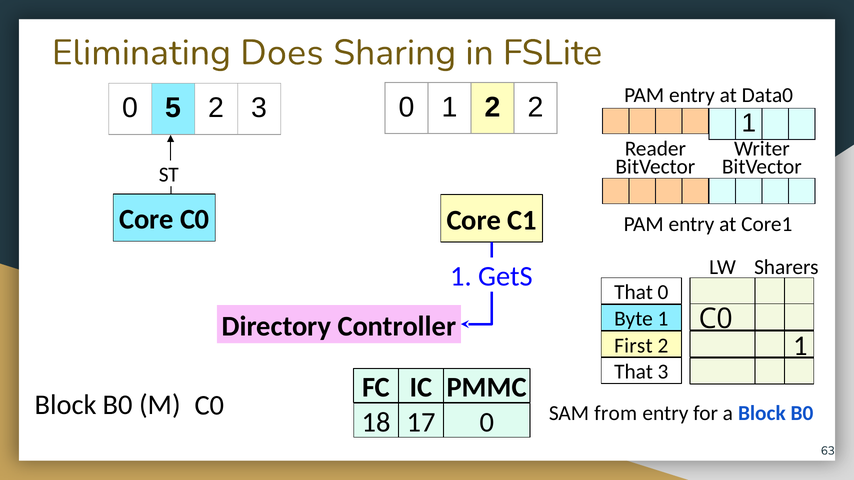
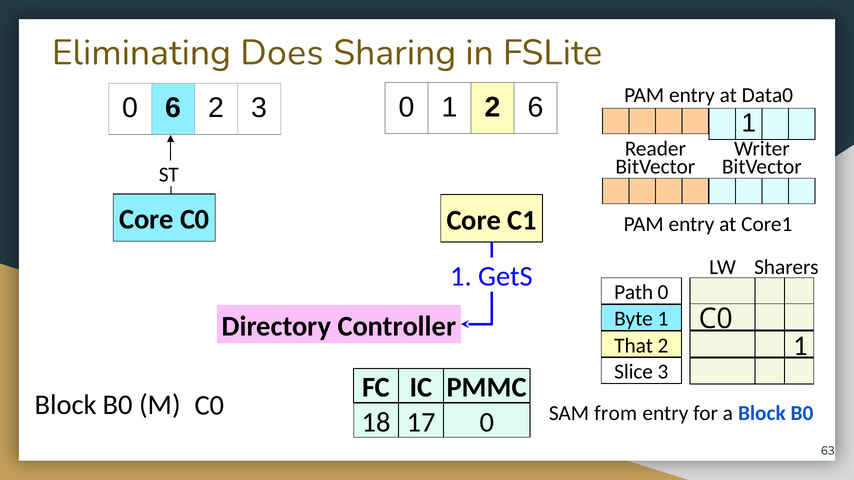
2 2: 2 -> 6
0 5: 5 -> 6
That at (634, 292): That -> Path
First: First -> That
That at (634, 372): That -> Slice
